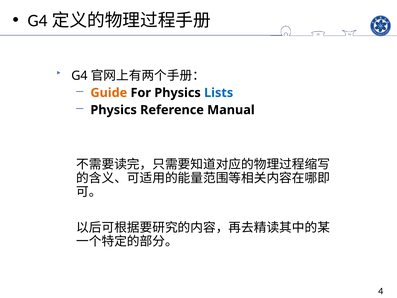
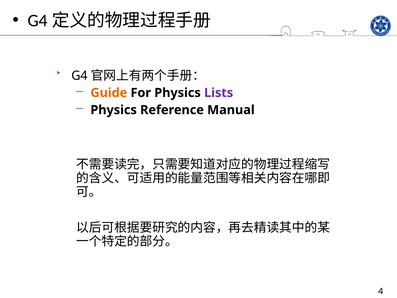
Lists colour: blue -> purple
